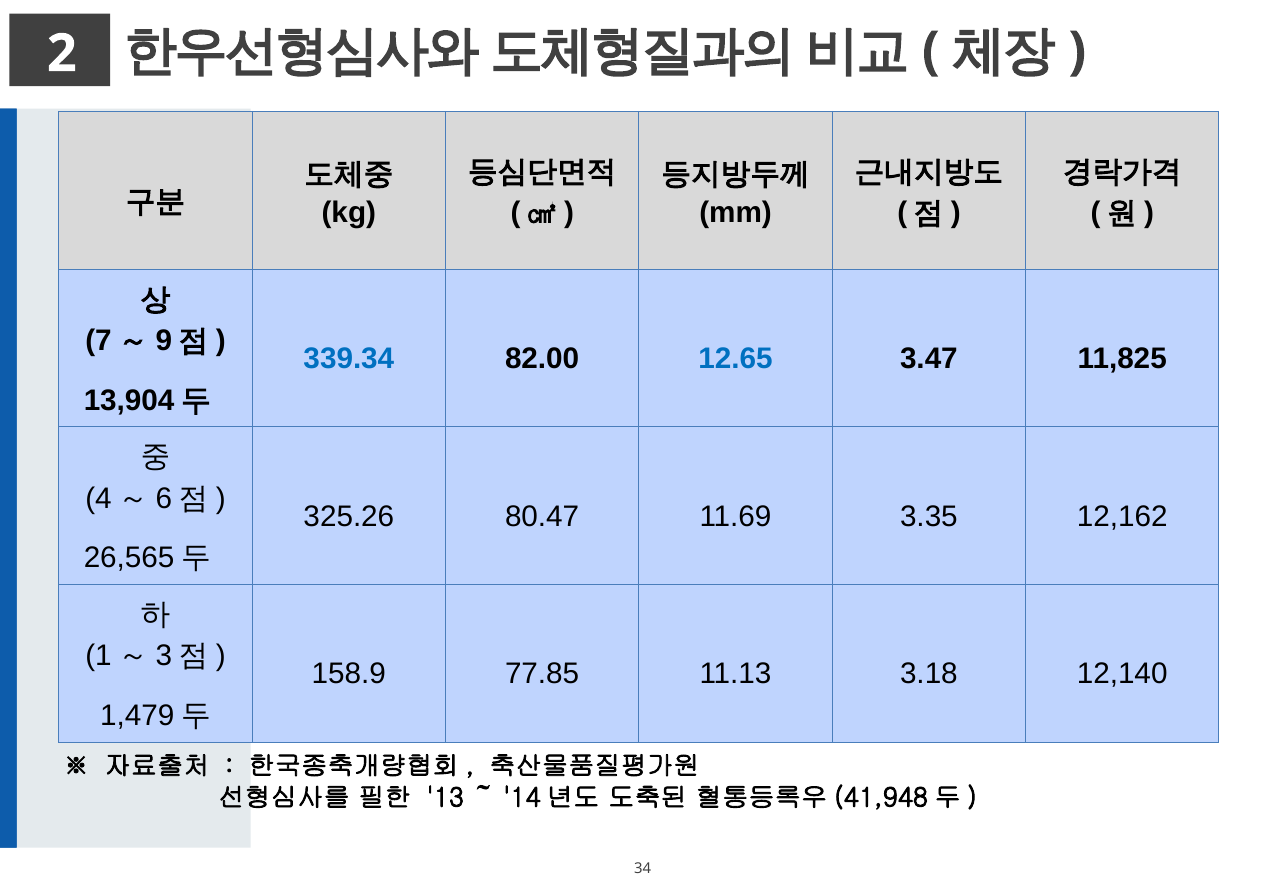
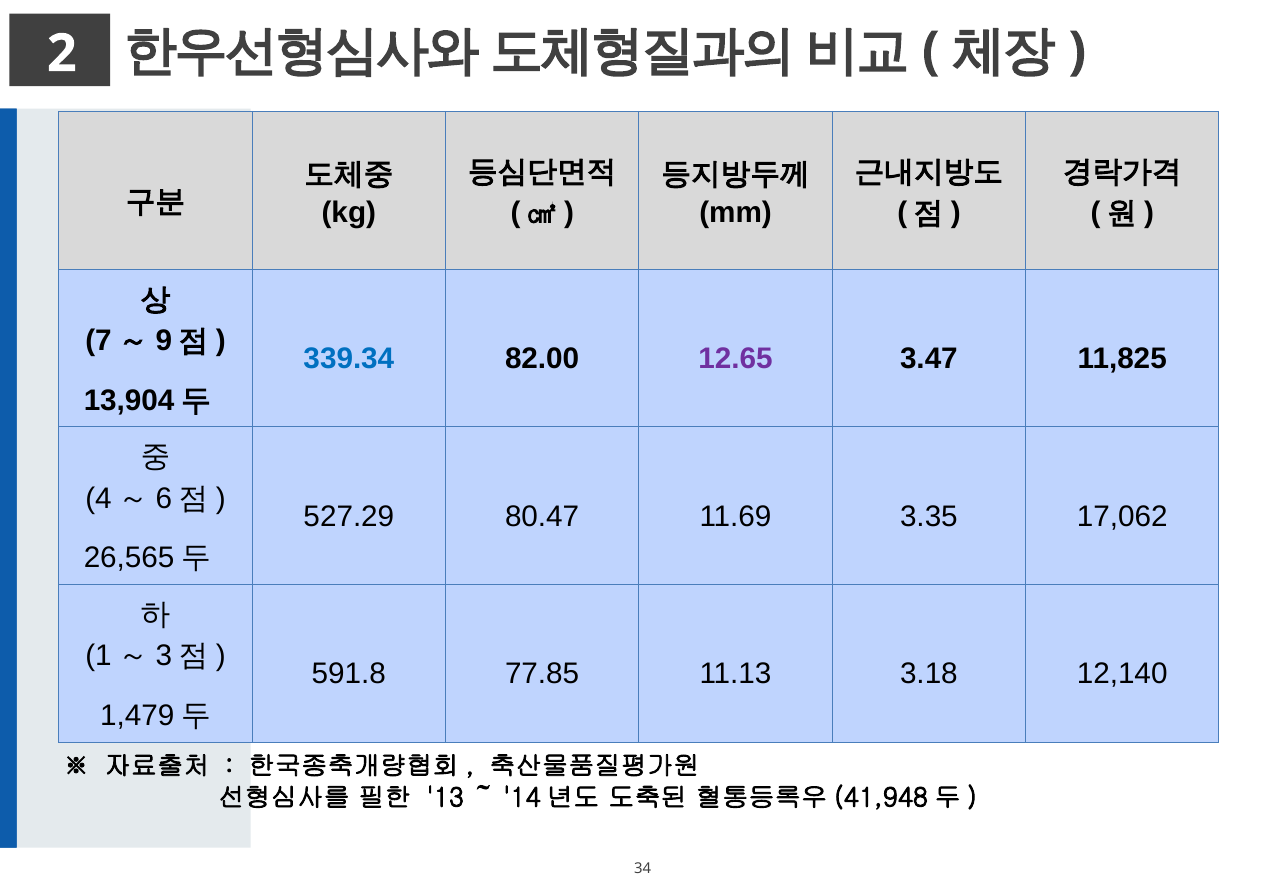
12.65 colour: blue -> purple
325.26: 325.26 -> 527.29
12,162: 12,162 -> 17,062
158.9: 158.9 -> 591.8
